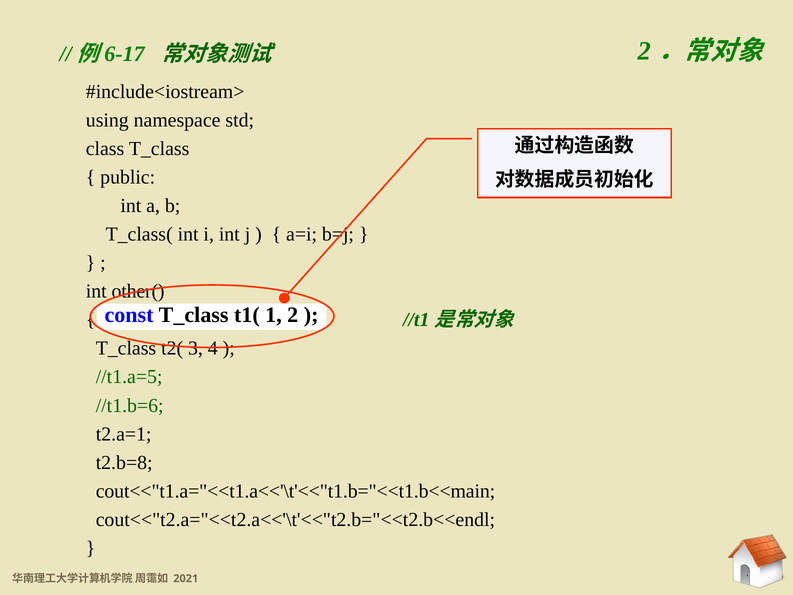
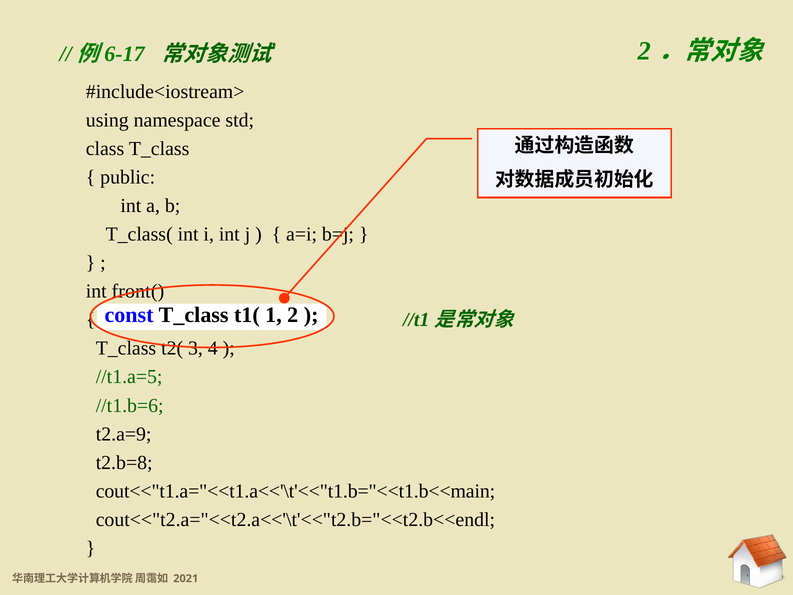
other(: other( -> front(
t2.a=1: t2.a=1 -> t2.a=9
